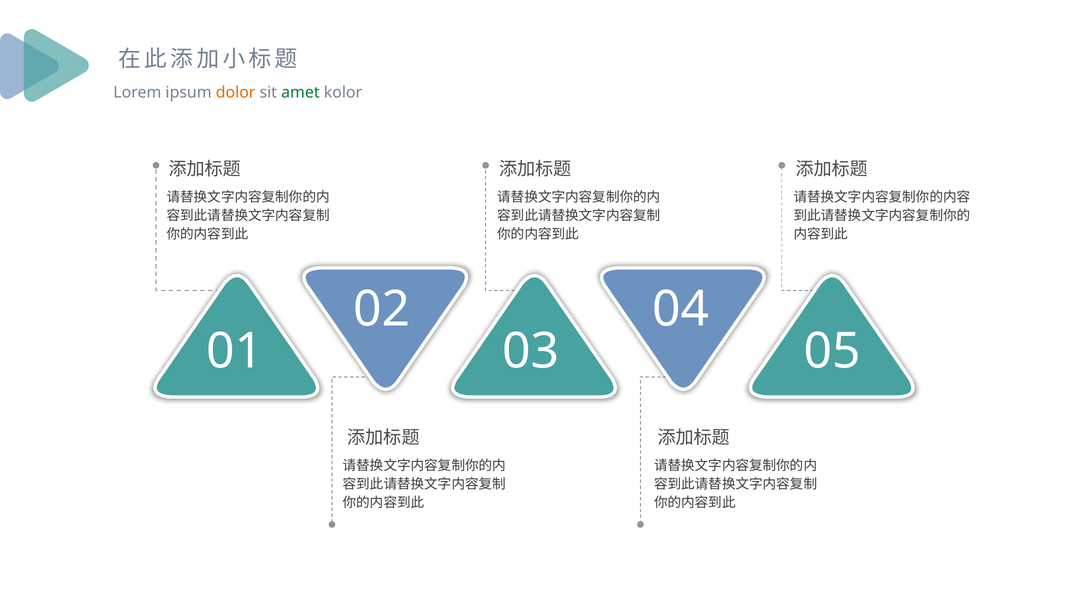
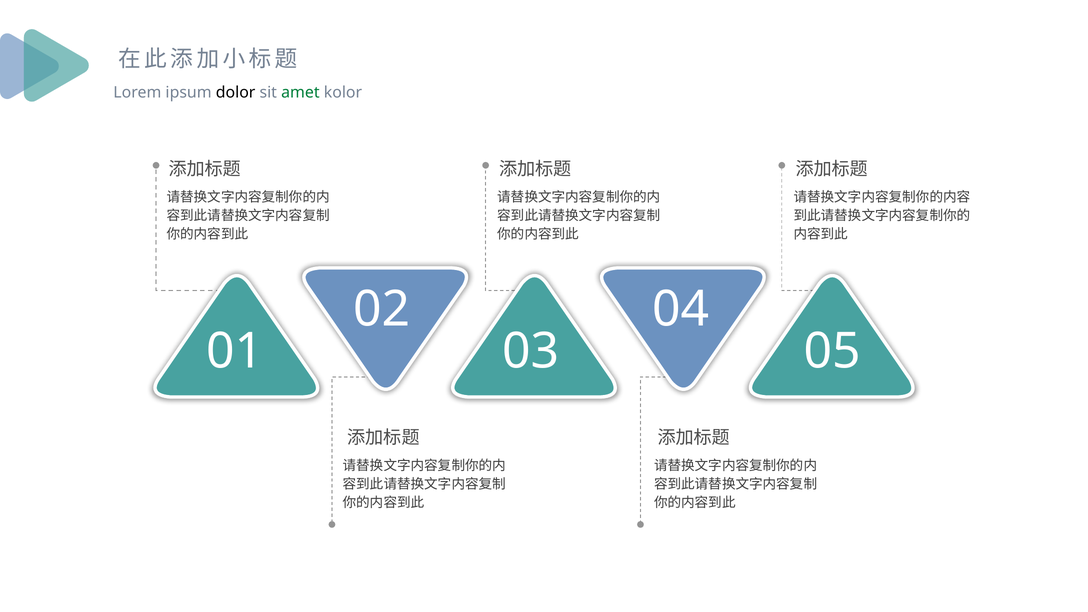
dolor colour: orange -> black
